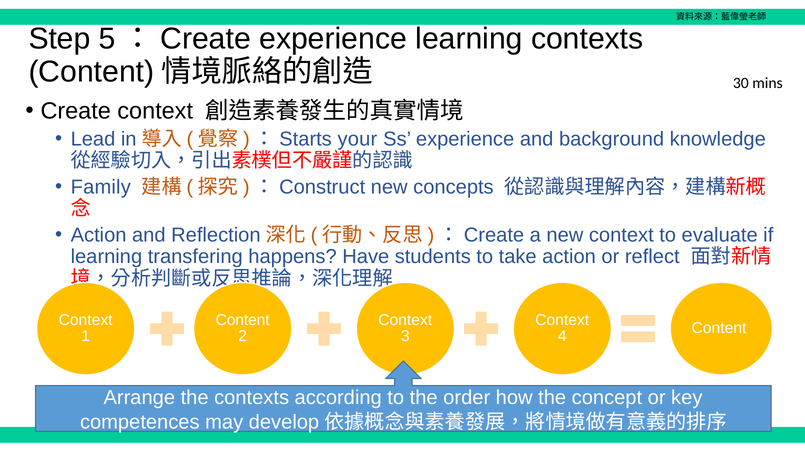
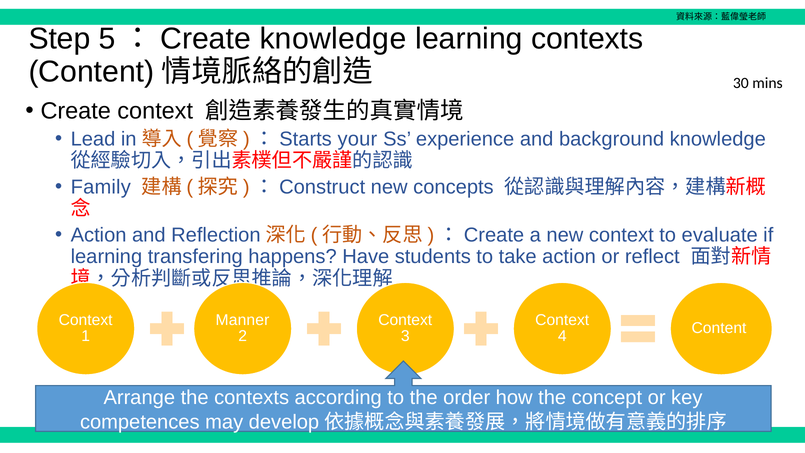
Create experience: experience -> knowledge
Content at (243, 320): Content -> Manner
